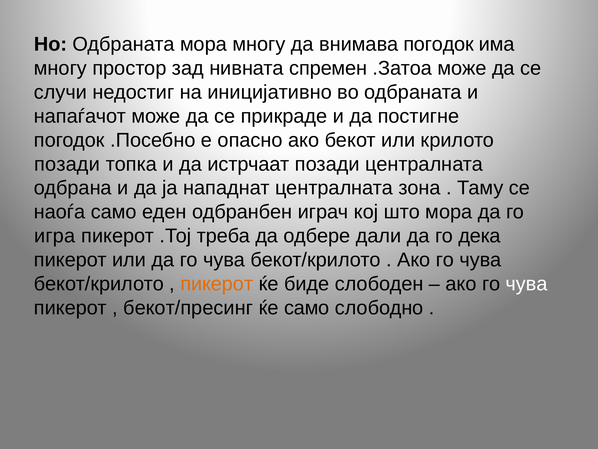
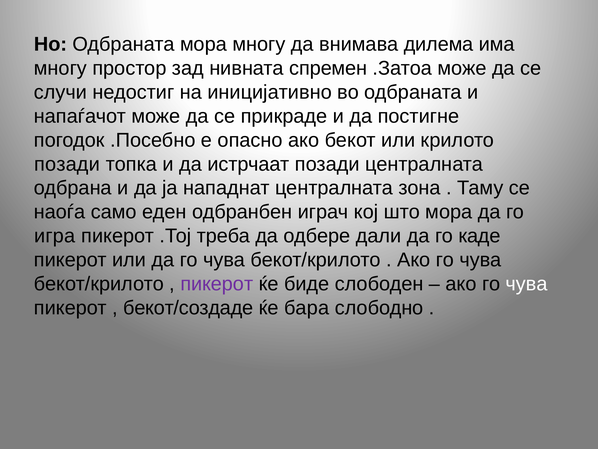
внимава погодок: погодок -> дилема
дека: дека -> каде
пикерот at (217, 284) colour: orange -> purple
бекот/пресинг: бекот/пресинг -> бекот/создаде
ќе само: само -> бара
